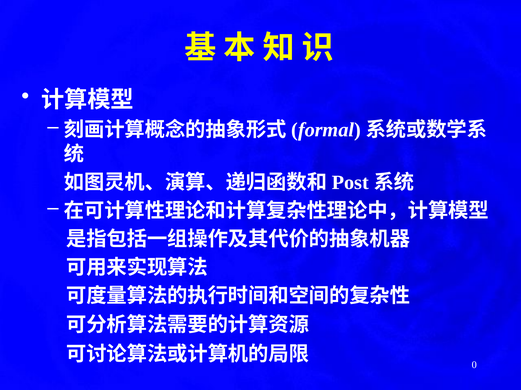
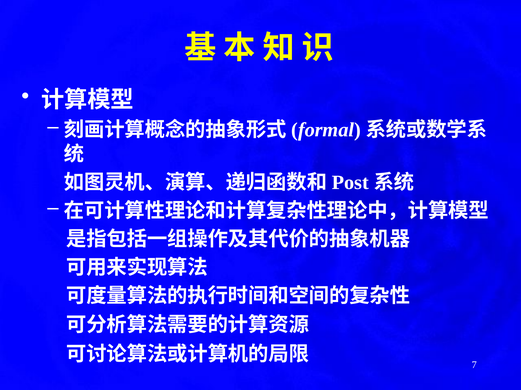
0: 0 -> 7
